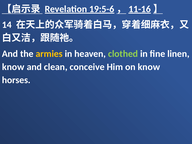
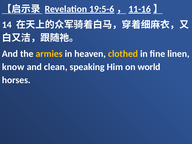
clothed colour: light green -> yellow
conceive: conceive -> speaking
on know: know -> world
